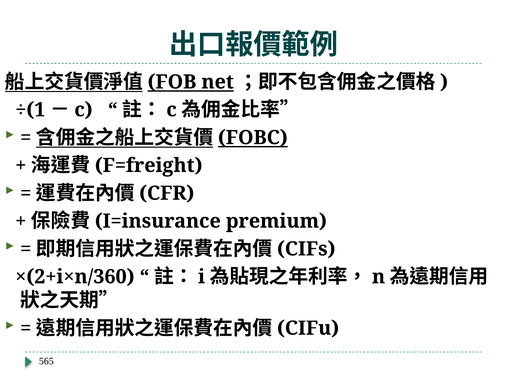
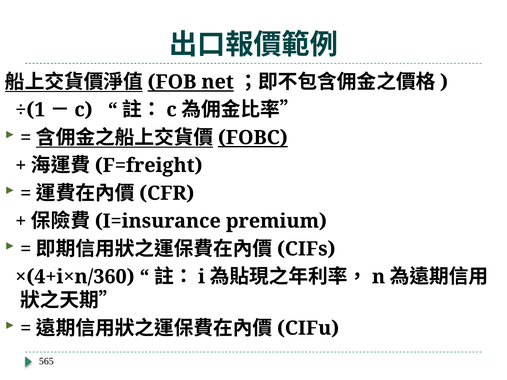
×(2+i×n/360: ×(2+i×n/360 -> ×(4+i×n/360
